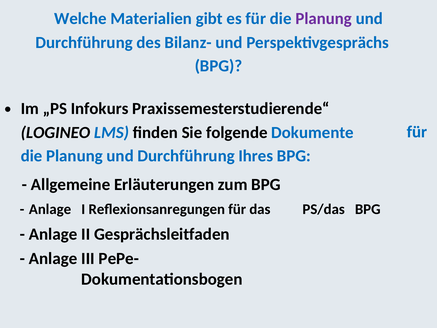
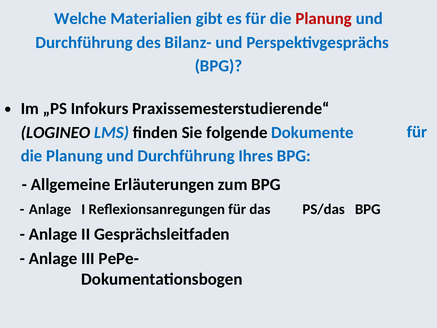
Planung at (324, 19) colour: purple -> red
